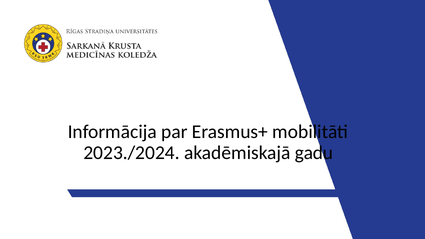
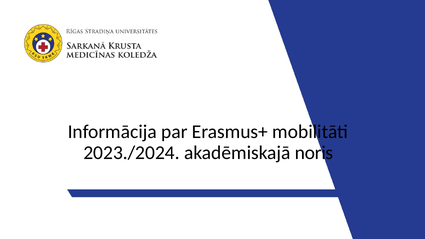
gadu: gadu -> noris
